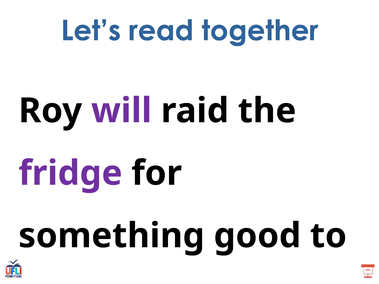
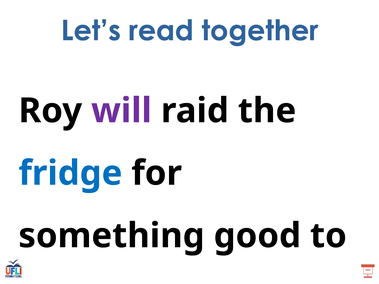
fridge colour: purple -> blue
